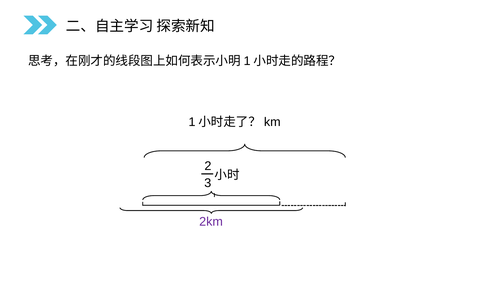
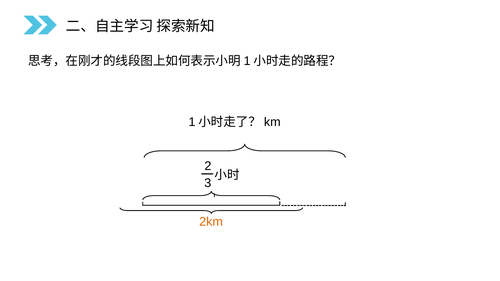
2km colour: purple -> orange
